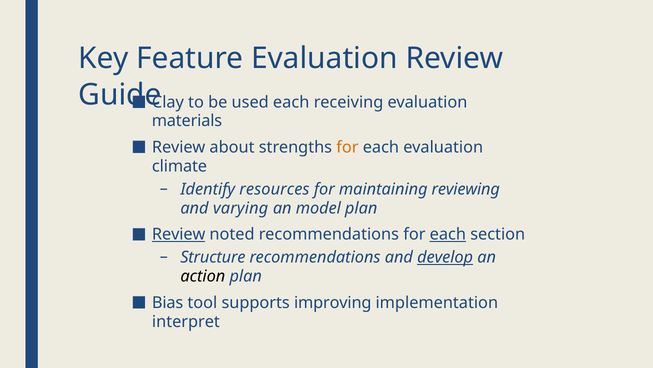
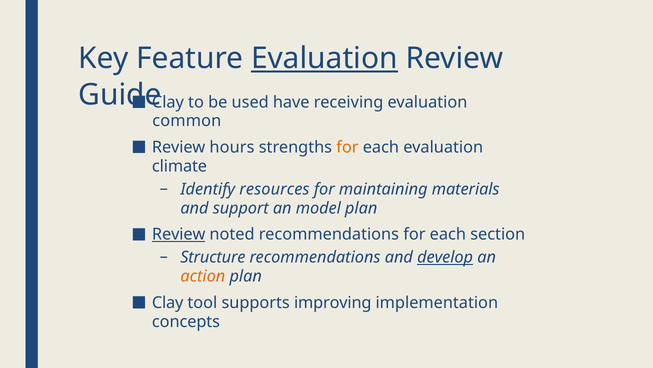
Evaluation at (324, 58) underline: none -> present
used each: each -> have
materials: materials -> common
about: about -> hours
reviewing: reviewing -> materials
varying: varying -> support
each at (448, 234) underline: present -> none
action colour: black -> orange
Bias at (168, 302): Bias -> Clay
interpret: interpret -> concepts
